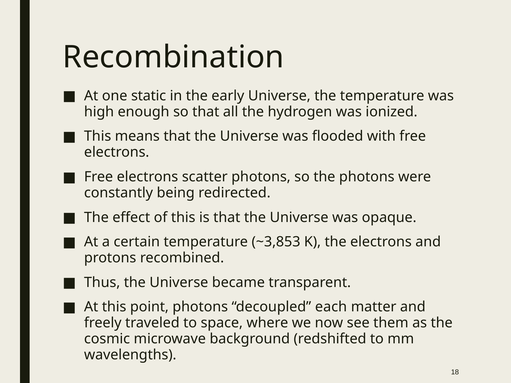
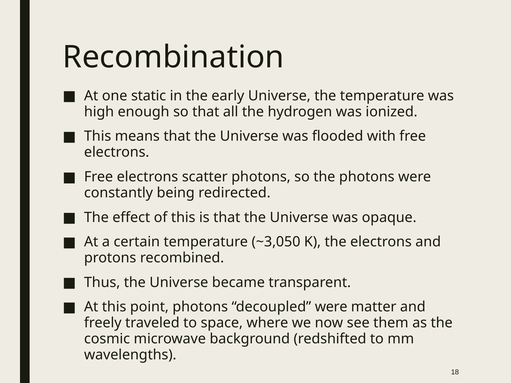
~3,853: ~3,853 -> ~3,050
decoupled each: each -> were
